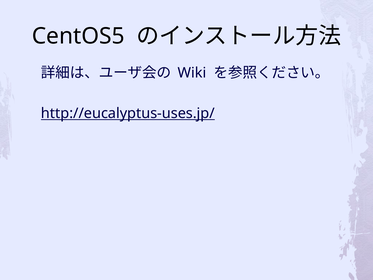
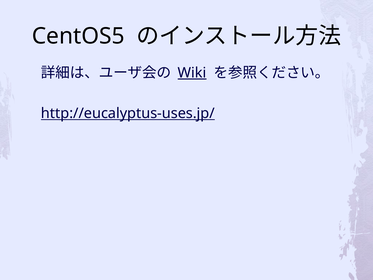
Wiki underline: none -> present
